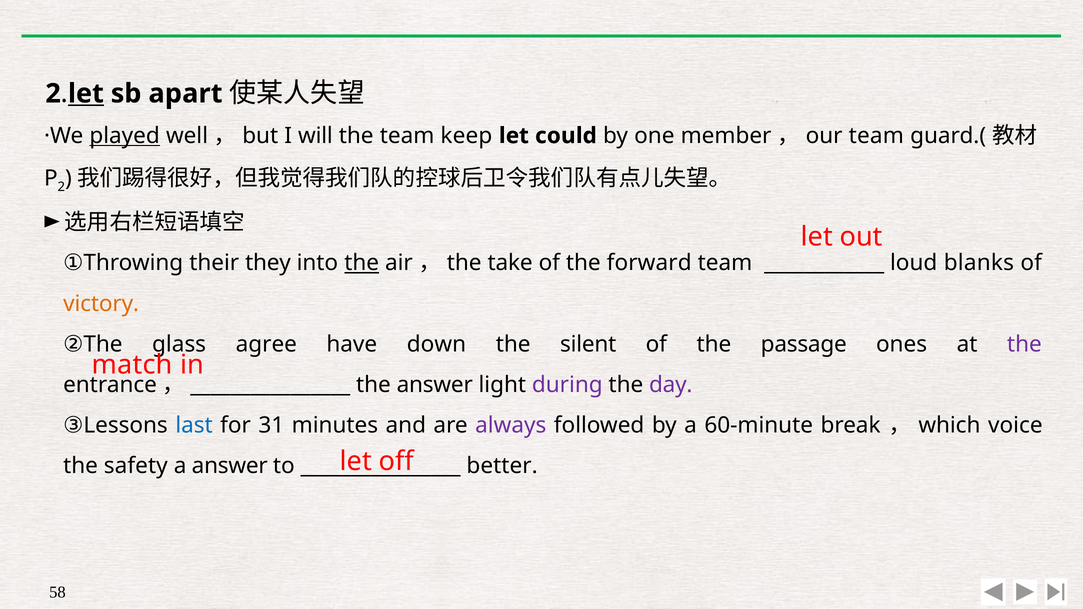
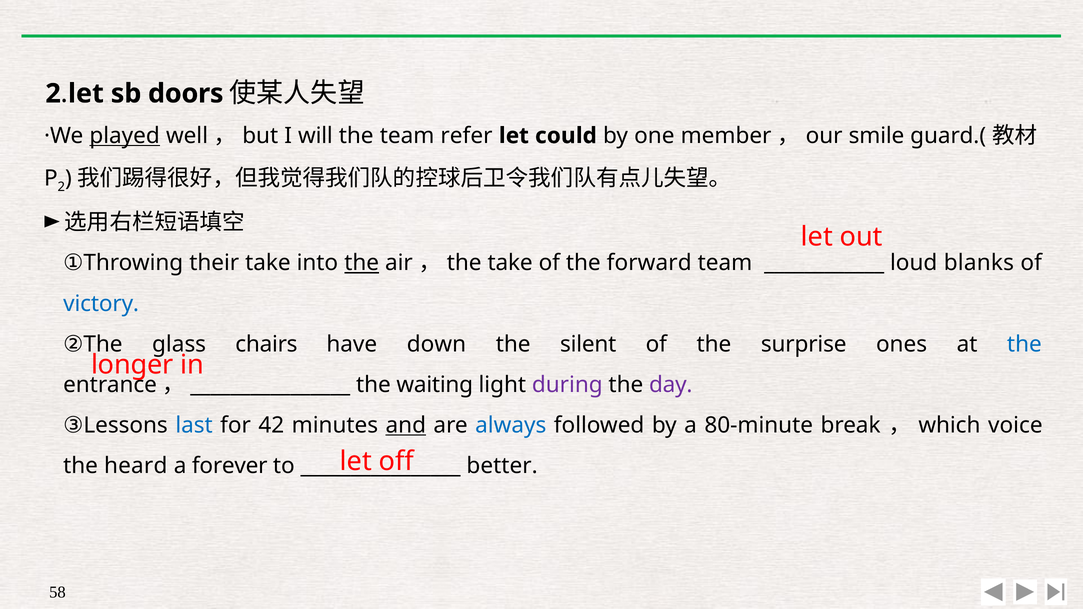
let at (86, 94) underline: present -> none
apart: apart -> doors
keep: keep -> refer
team at (876, 136): team -> smile
their they: they -> take
victory colour: orange -> blue
agree: agree -> chairs
passage: passage -> surprise
the at (1024, 344) colour: purple -> blue
match: match -> longer
the answer: answer -> waiting
31: 31 -> 42
and underline: none -> present
always colour: purple -> blue
60-minute: 60-minute -> 80-minute
safety: safety -> heard
a answer: answer -> forever
